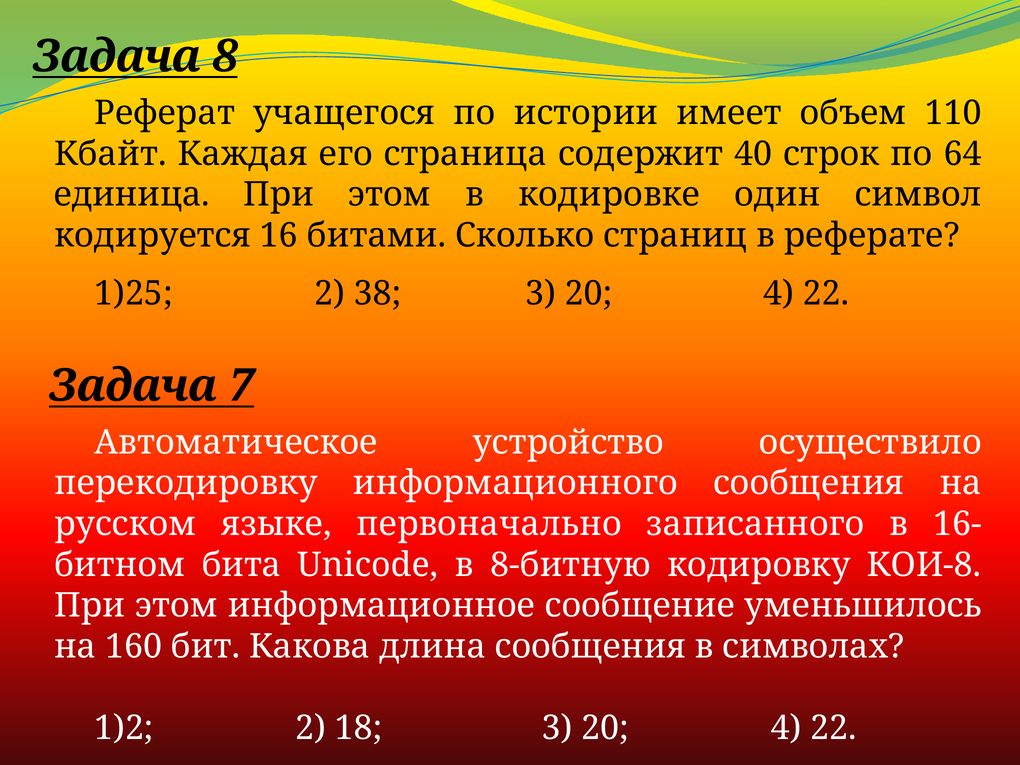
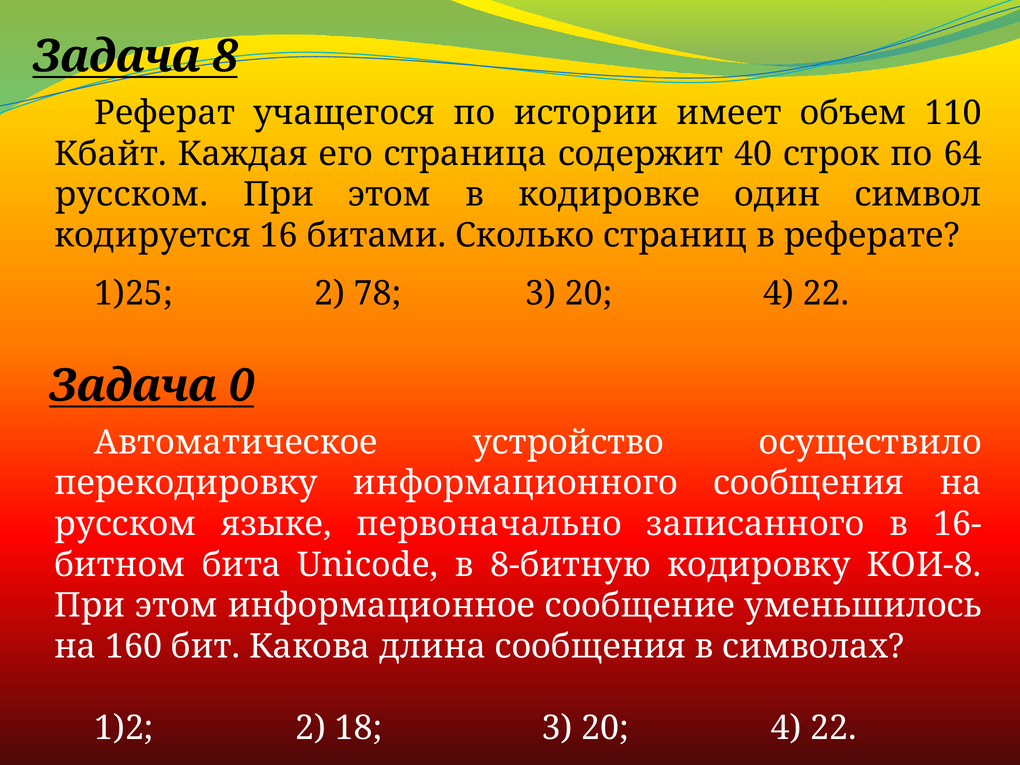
единица at (132, 195): единица -> русском
38: 38 -> 78
7: 7 -> 0
